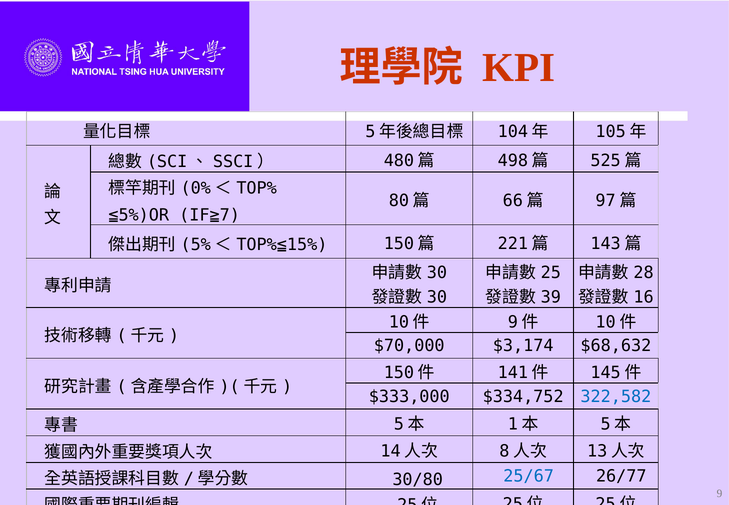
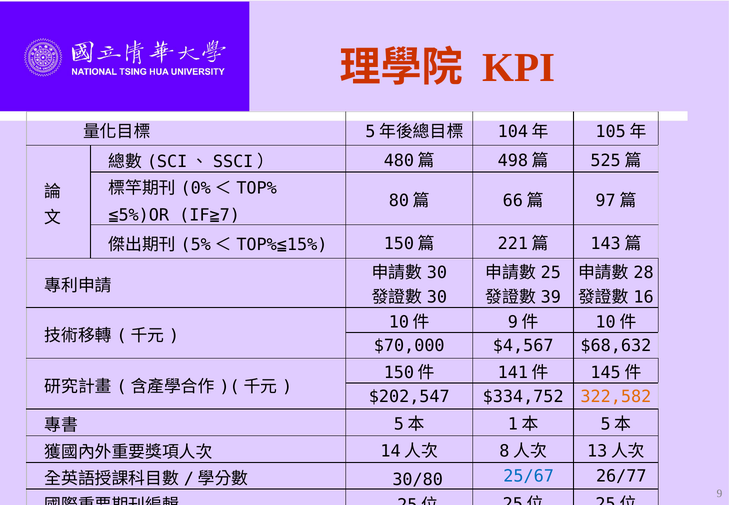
$3,174: $3,174 -> $4,567
$333,000: $333,000 -> $202,547
322,582 colour: blue -> orange
